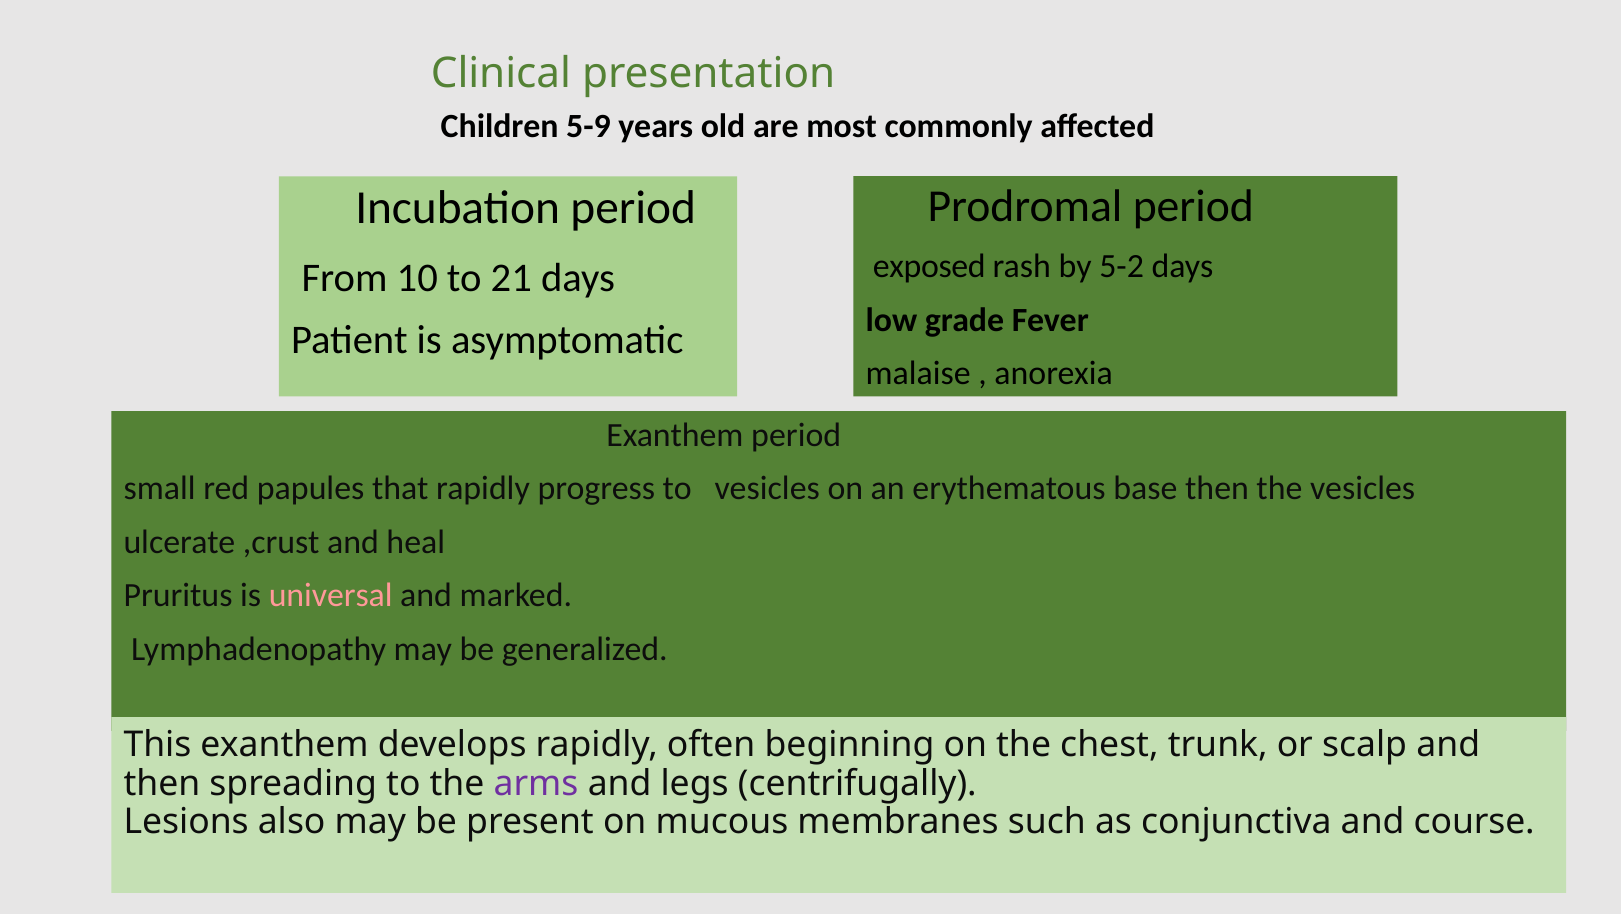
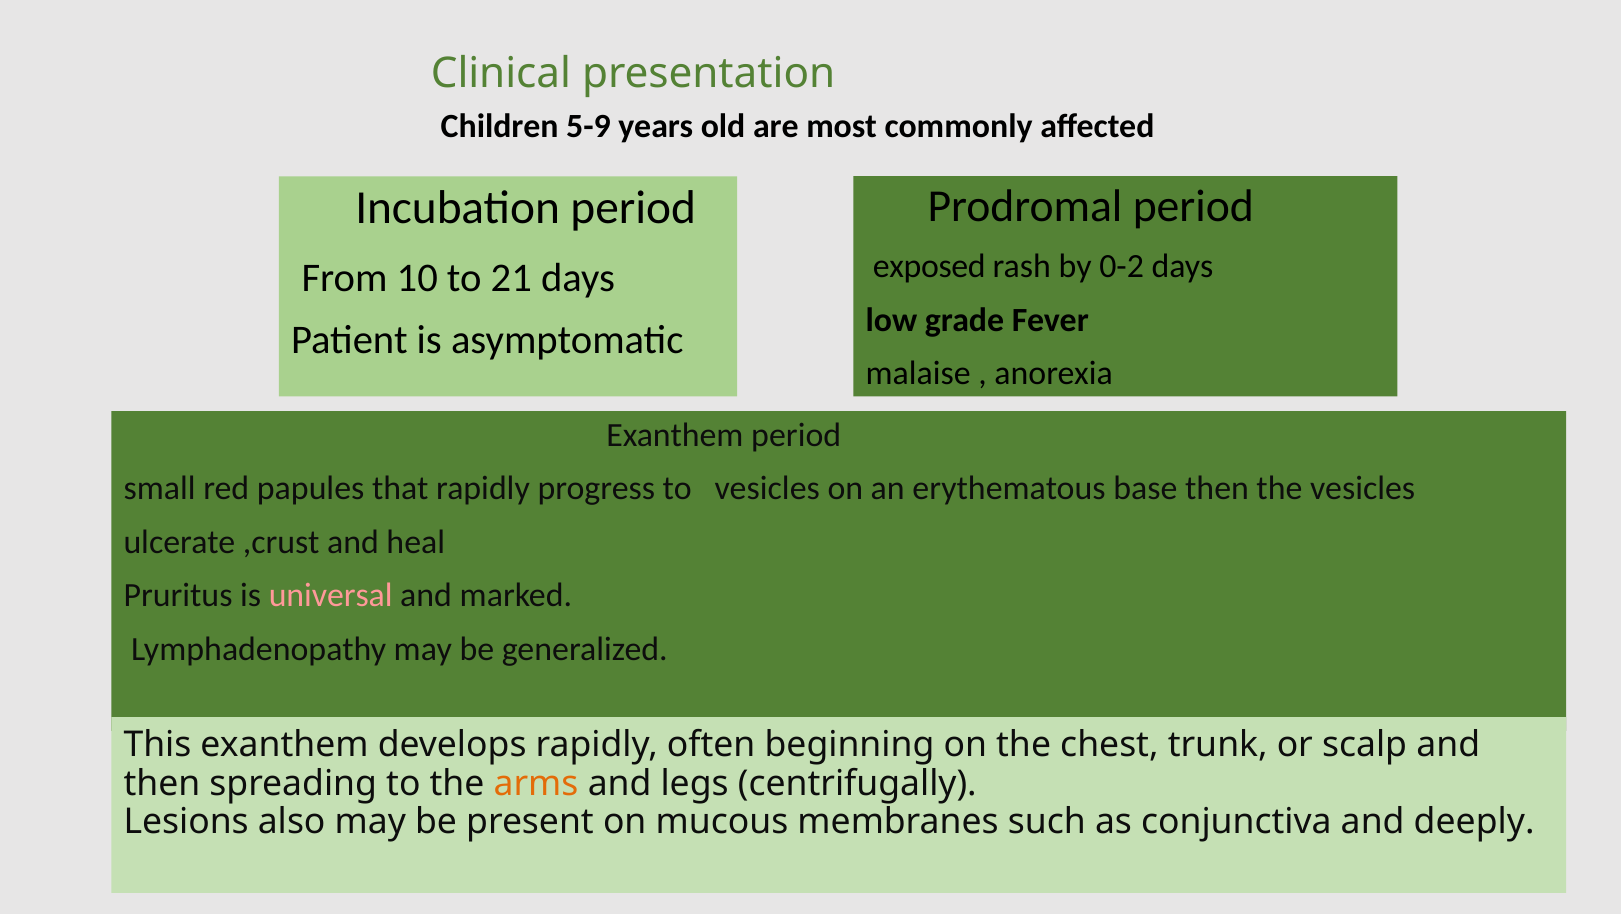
5-2: 5-2 -> 0-2
arms colour: purple -> orange
course: course -> deeply
